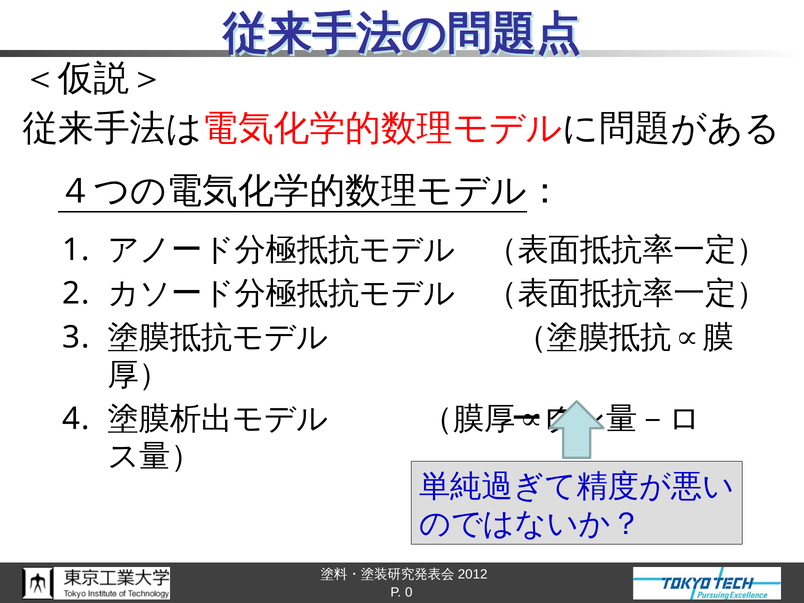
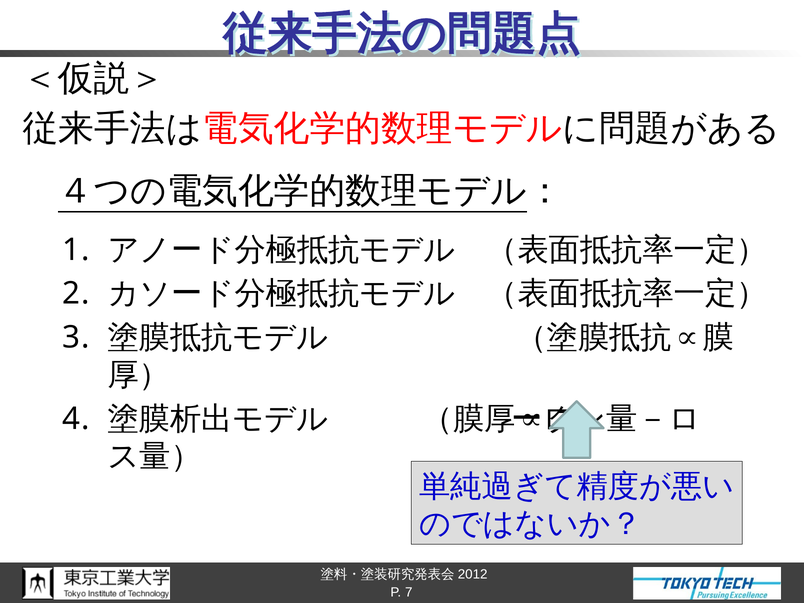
0: 0 -> 7
